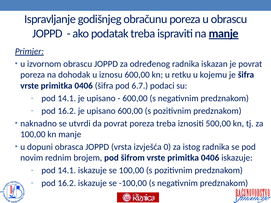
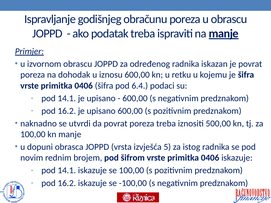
6.7: 6.7 -> 6.4
0: 0 -> 5
